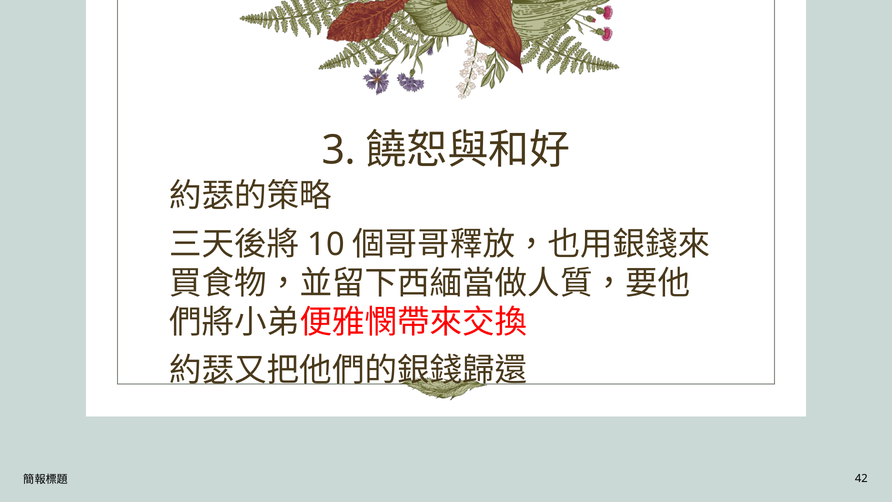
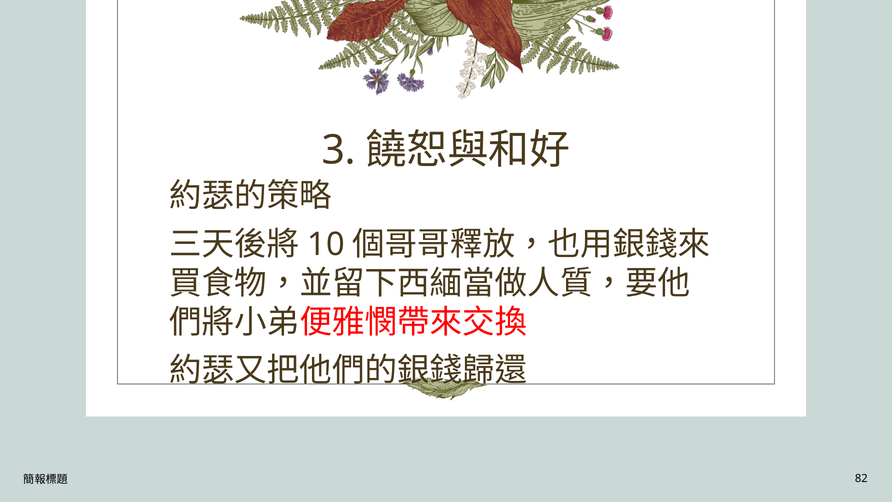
42: 42 -> 82
